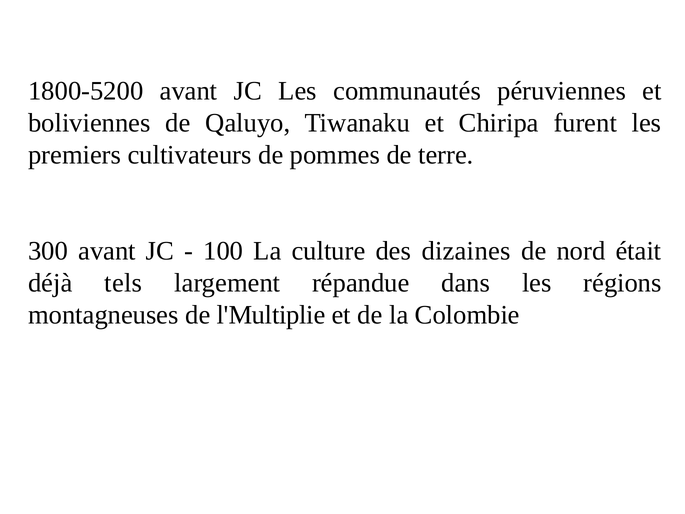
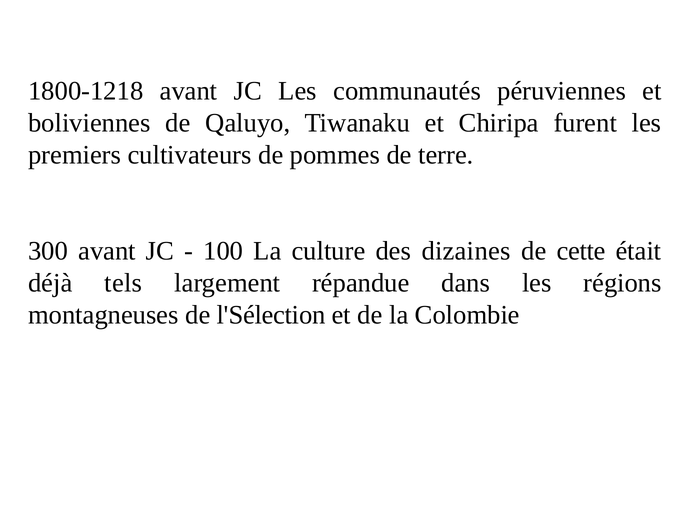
1800-5200: 1800-5200 -> 1800-1218
nord: nord -> cette
l'Multiplie: l'Multiplie -> l'Sélection
